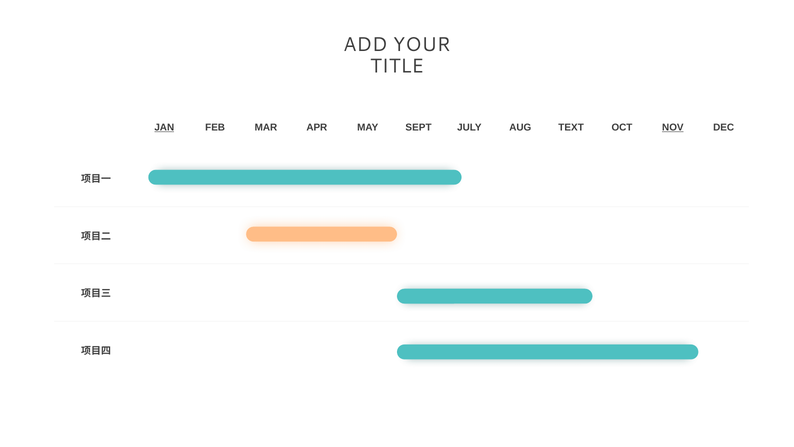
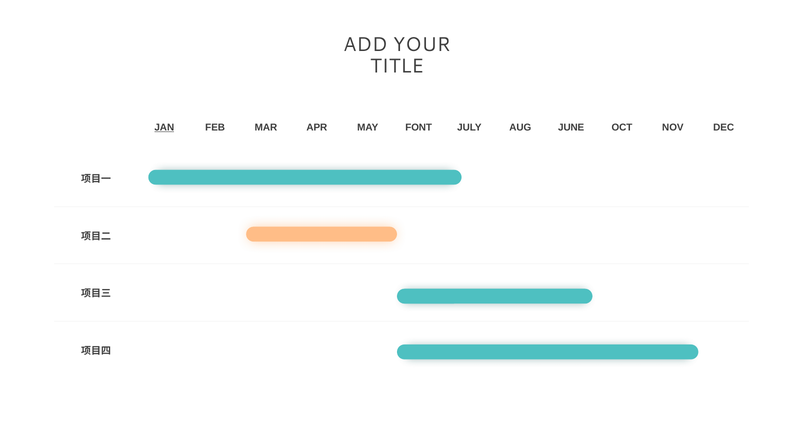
SEPT: SEPT -> FONT
TEXT: TEXT -> JUNE
NOV underline: present -> none
